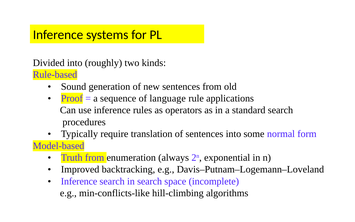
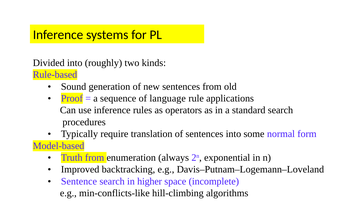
Inference at (79, 181): Inference -> Sentence
in search: search -> higher
